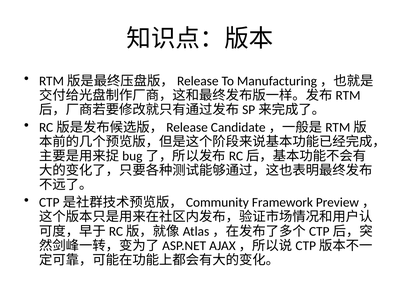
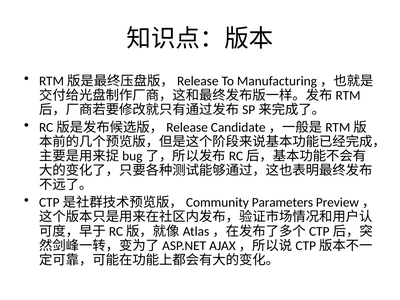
Framework: Framework -> Parameters
